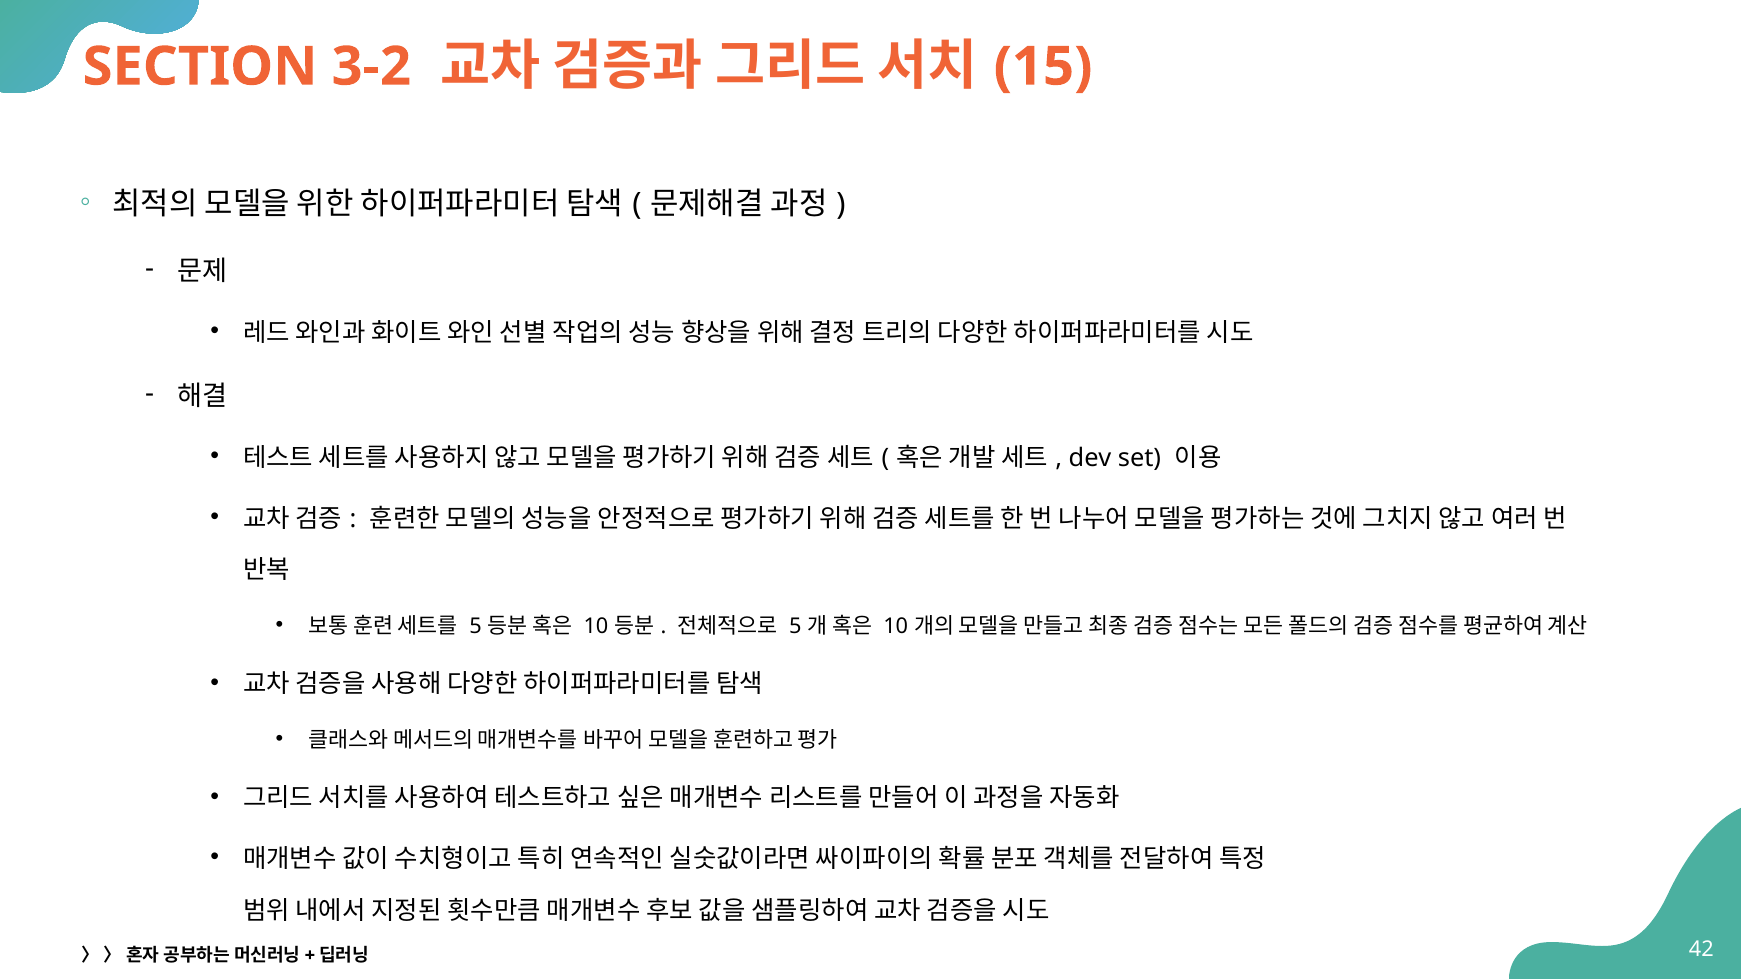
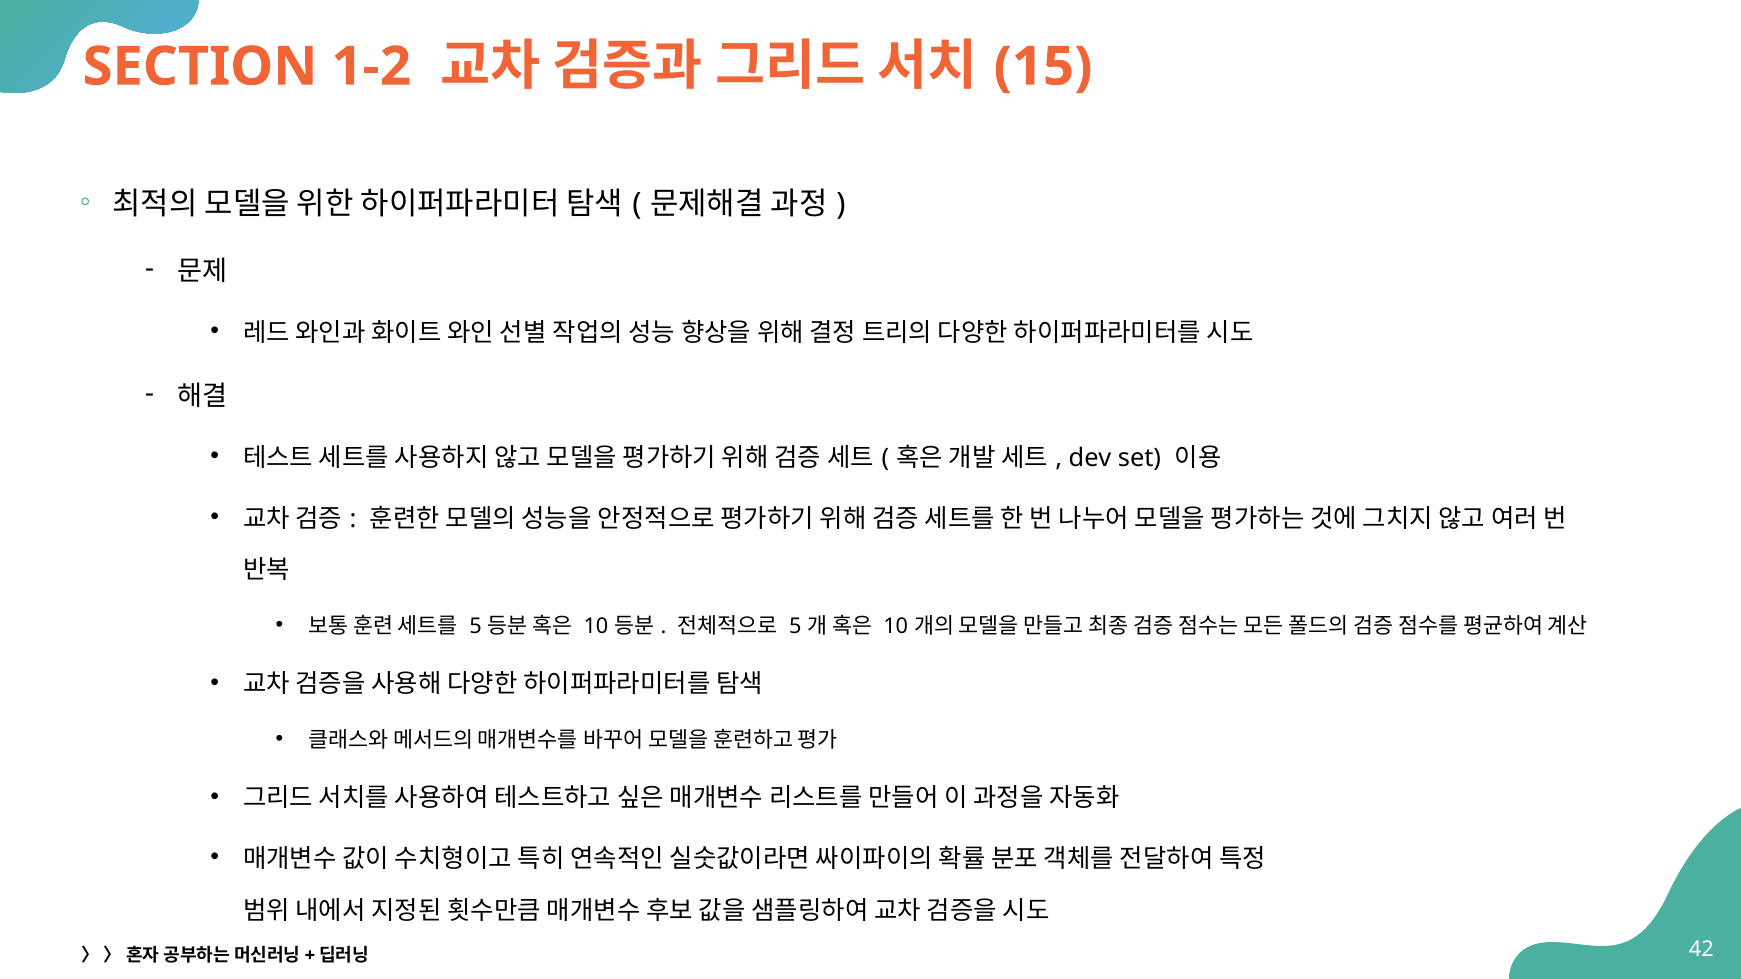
3-2: 3-2 -> 1-2
